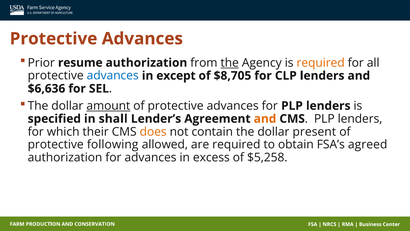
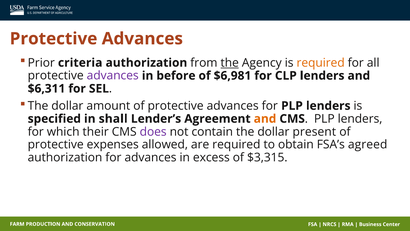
resume: resume -> criteria
advances at (113, 76) colour: blue -> purple
except: except -> before
$8,705: $8,705 -> $6,981
$6,636: $6,636 -> $6,311
amount underline: present -> none
does colour: orange -> purple
following: following -> expenses
$5,258: $5,258 -> $3,315
